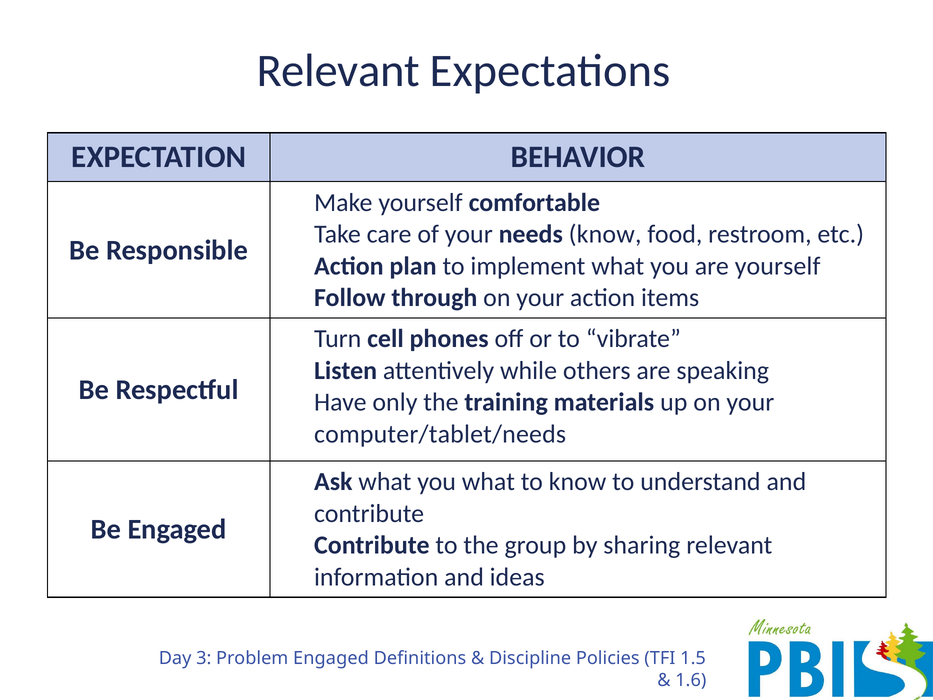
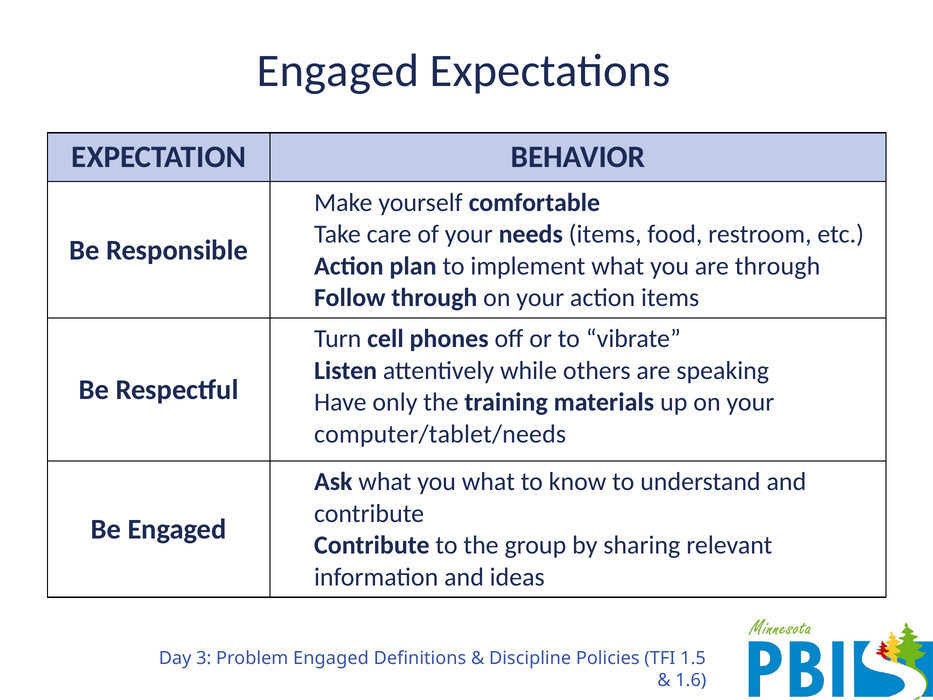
Relevant at (338, 71): Relevant -> Engaged
needs know: know -> items
are yourself: yourself -> through
